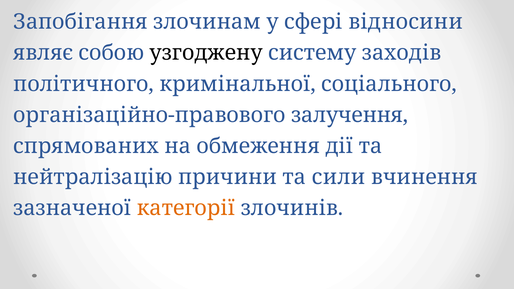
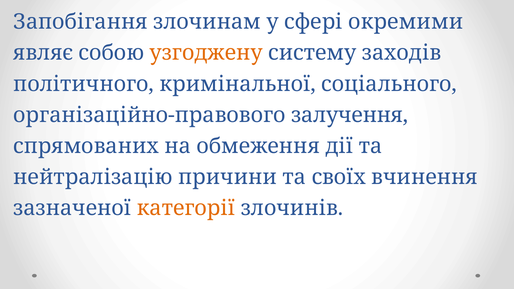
відносини: відносини -> окремими
узгоджену colour: black -> orange
сили: сили -> своїх
